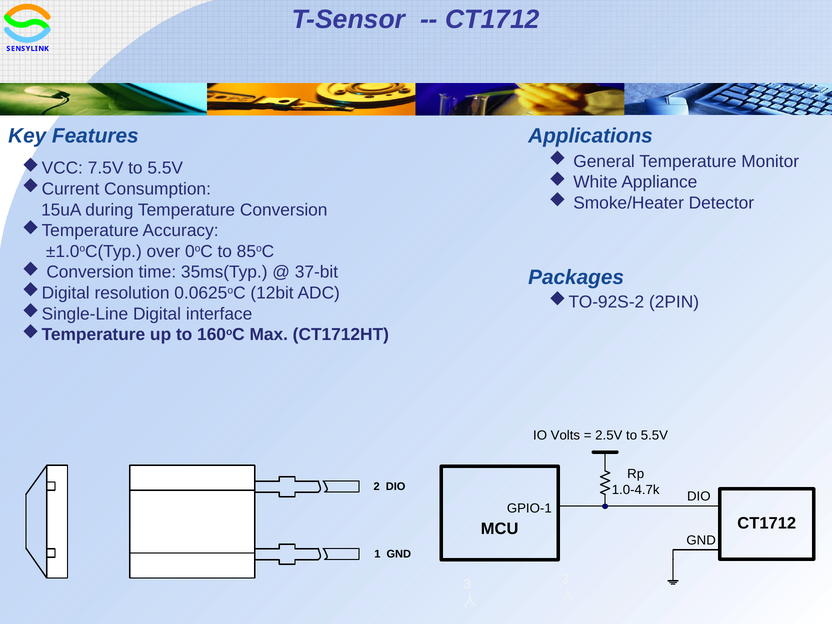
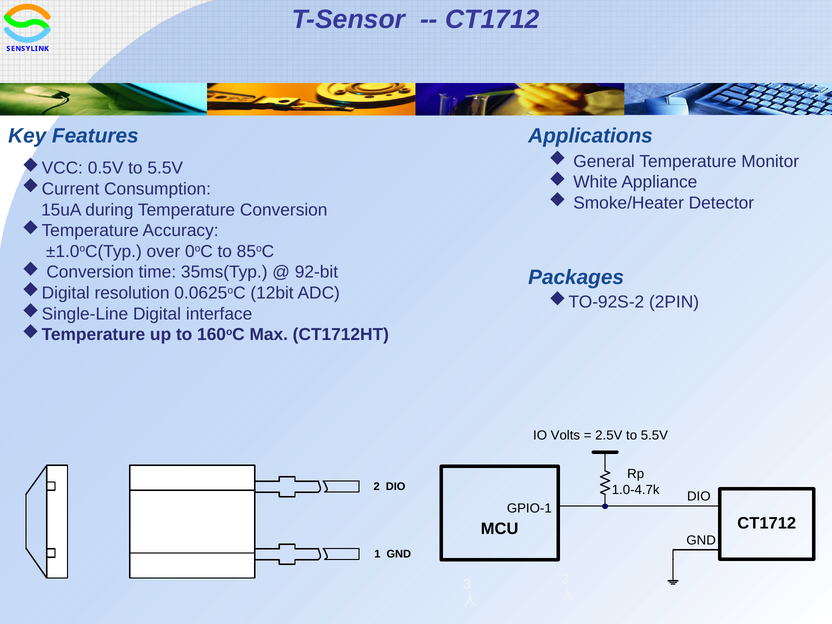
7.5V: 7.5V -> 0.5V
37-bit: 37-bit -> 92-bit
